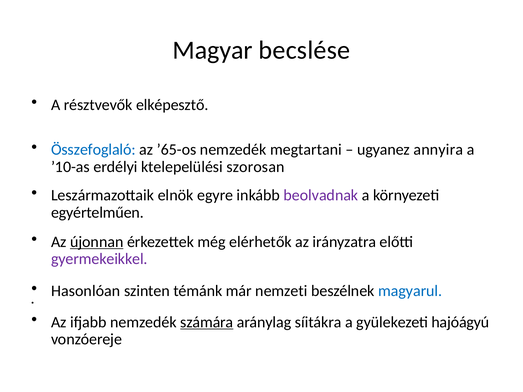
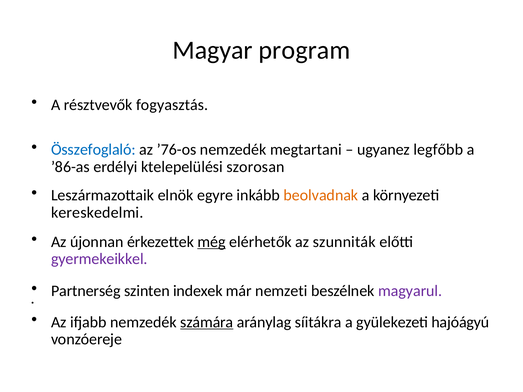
becslése: becslése -> program
elképesztő: elképesztő -> fogyasztás
’65-os: ’65-os -> ’76-os
annyira: annyira -> legfőbb
’10-as: ’10-as -> ’86-as
beolvadnak colour: purple -> orange
egyértelműen: egyértelműen -> kereskedelmi
újonnan underline: present -> none
még underline: none -> present
irányzatra: irányzatra -> szunniták
Hasonlóan: Hasonlóan -> Partnerség
témánk: témánk -> indexek
magyarul colour: blue -> purple
